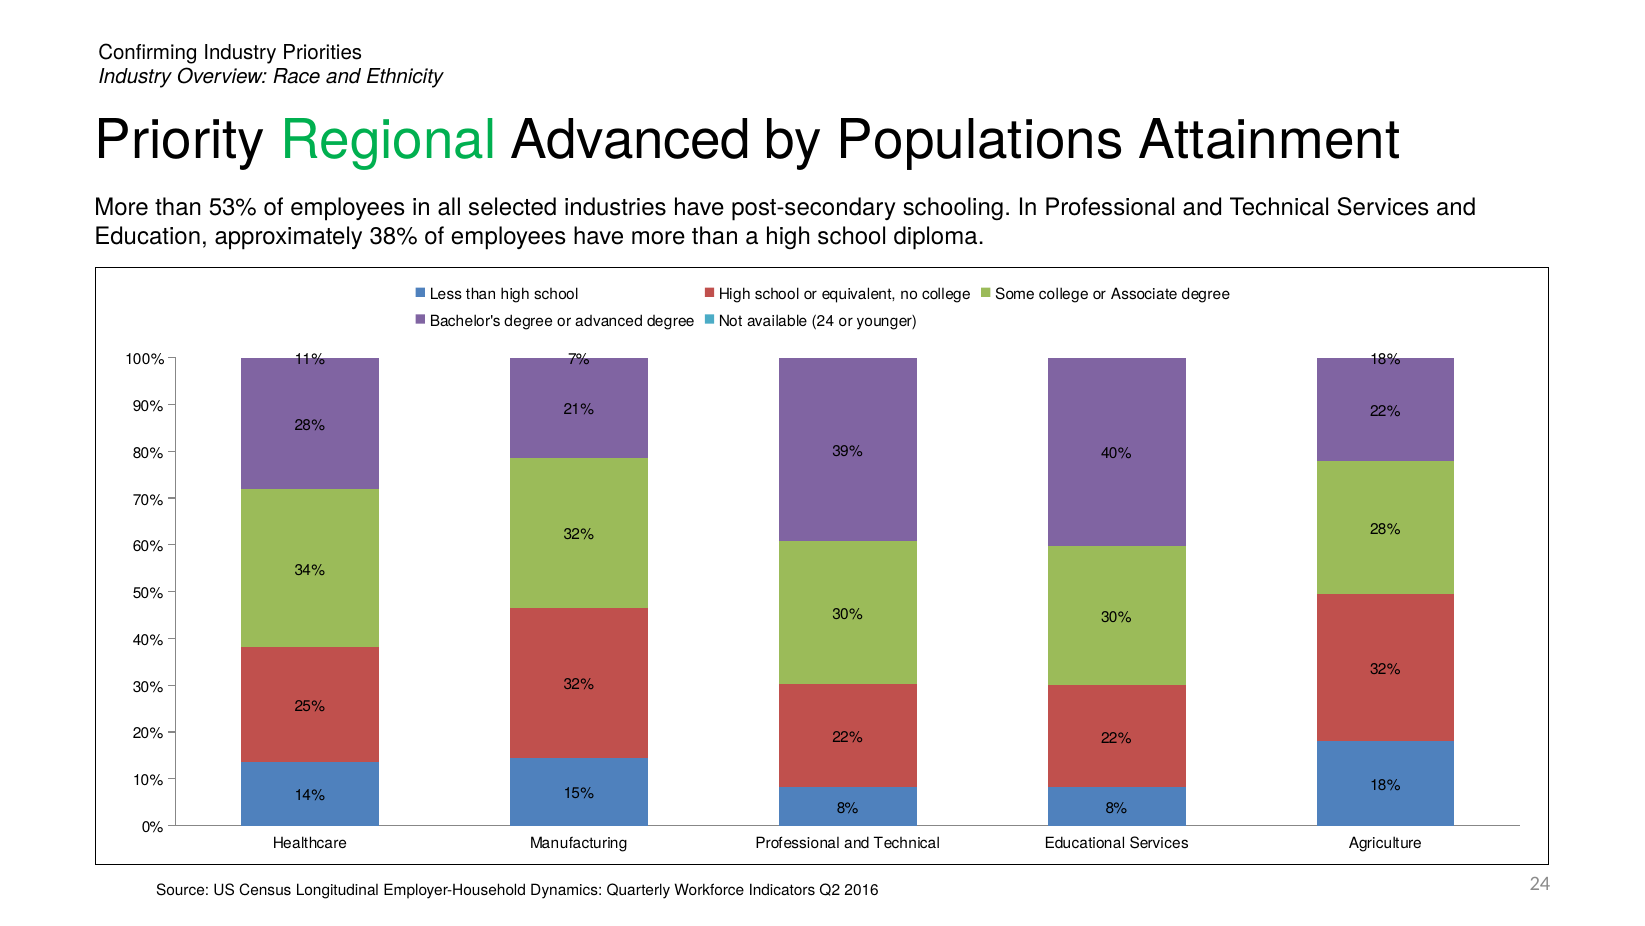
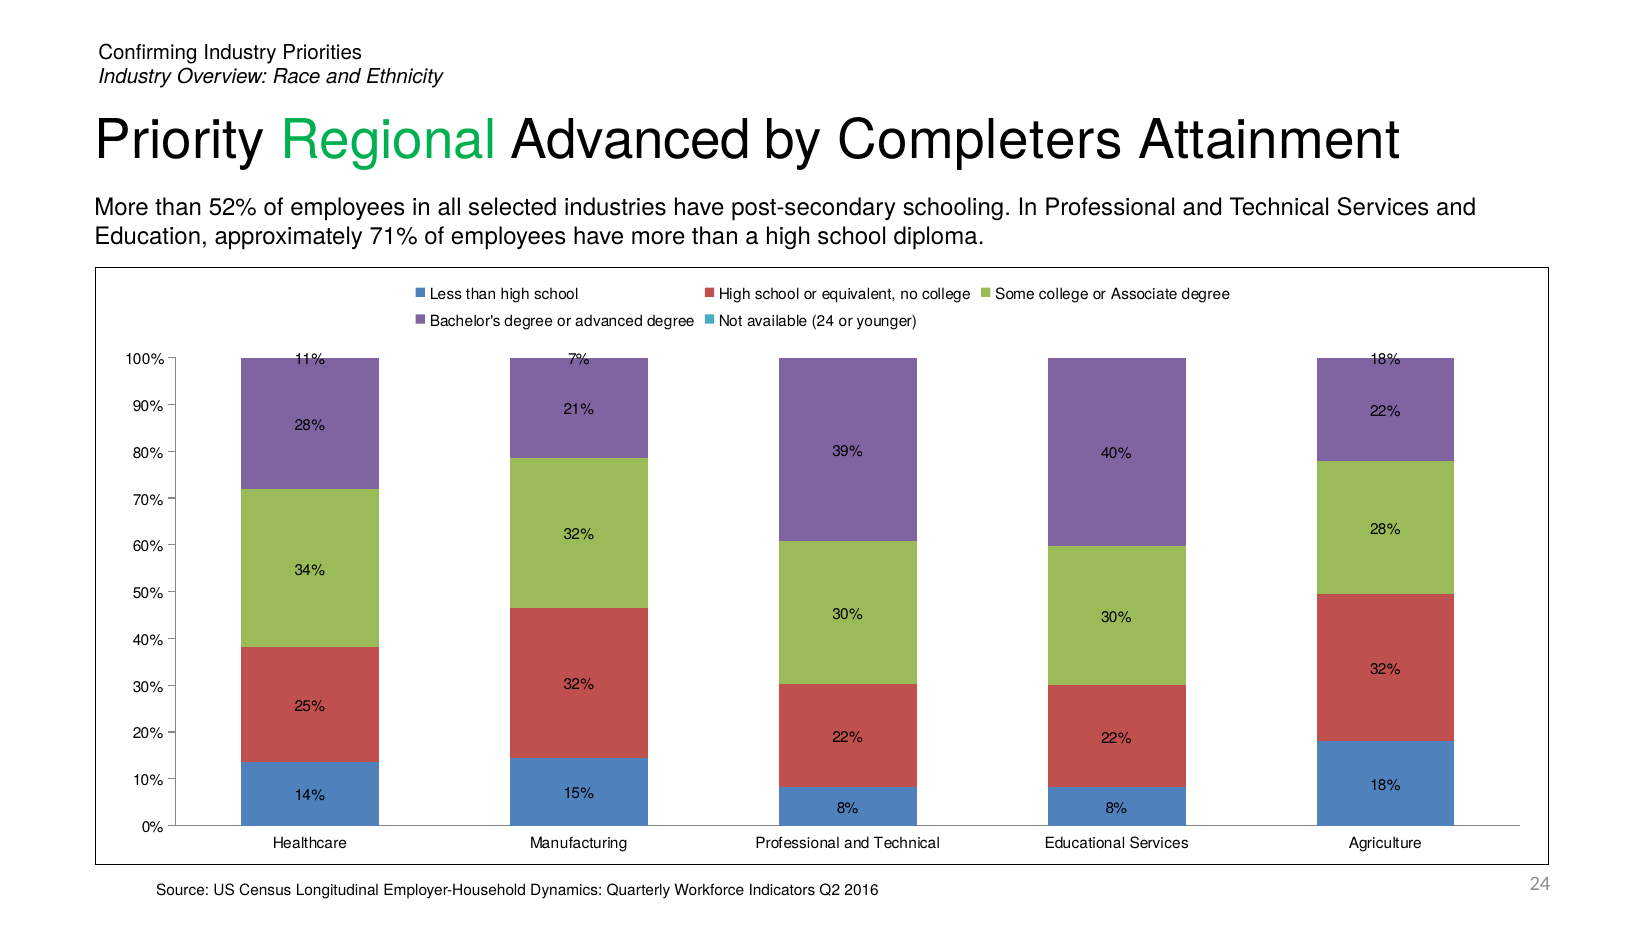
Populations: Populations -> Completers
53%: 53% -> 52%
38%: 38% -> 71%
